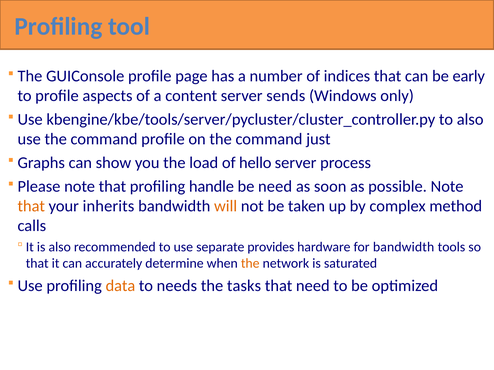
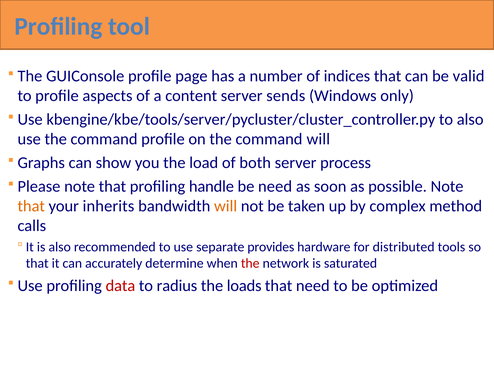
early: early -> valid
command just: just -> will
hello: hello -> both
for bandwidth: bandwidth -> distributed
the at (250, 264) colour: orange -> red
data colour: orange -> red
needs: needs -> radius
tasks: tasks -> loads
